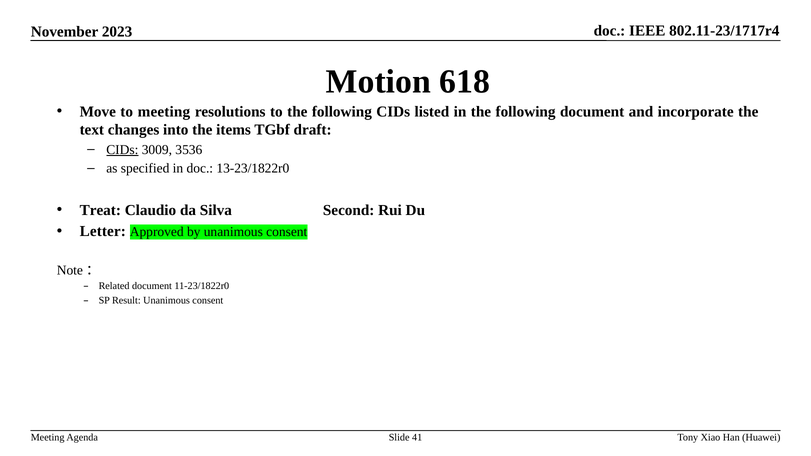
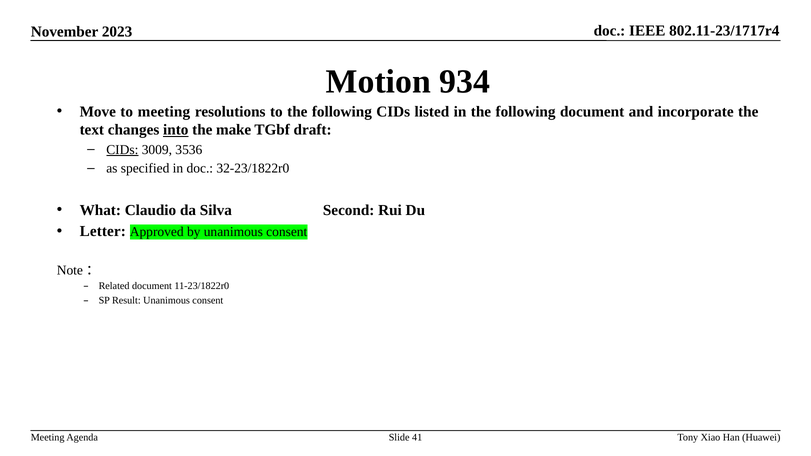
618: 618 -> 934
into underline: none -> present
items: items -> make
13-23/1822r0: 13-23/1822r0 -> 32-23/1822r0
Treat: Treat -> What
